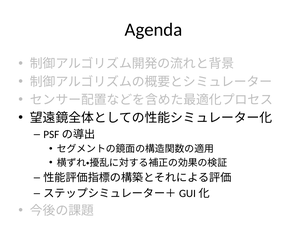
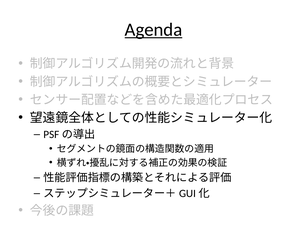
Agenda underline: none -> present
